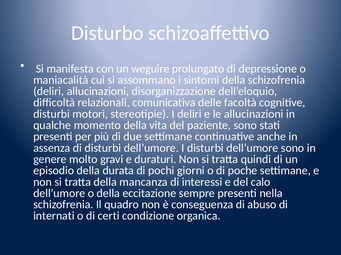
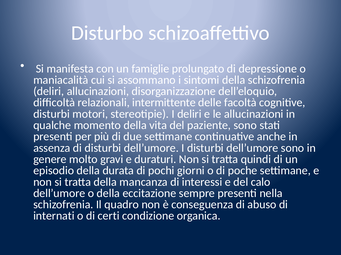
weguire: weguire -> famiglie
comunicativa: comunicativa -> intermittente
